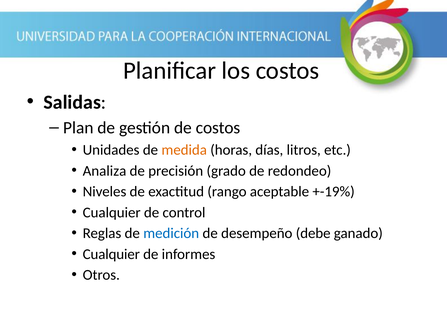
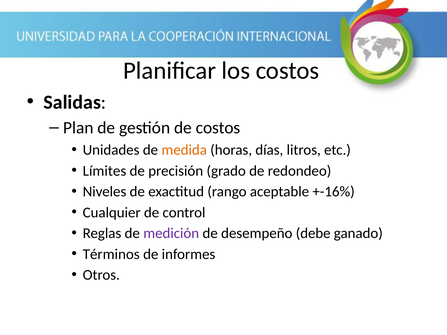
Analiza: Analiza -> Límites
+-19%: +-19% -> +-16%
medición colour: blue -> purple
Cualquier at (111, 254): Cualquier -> Términos
